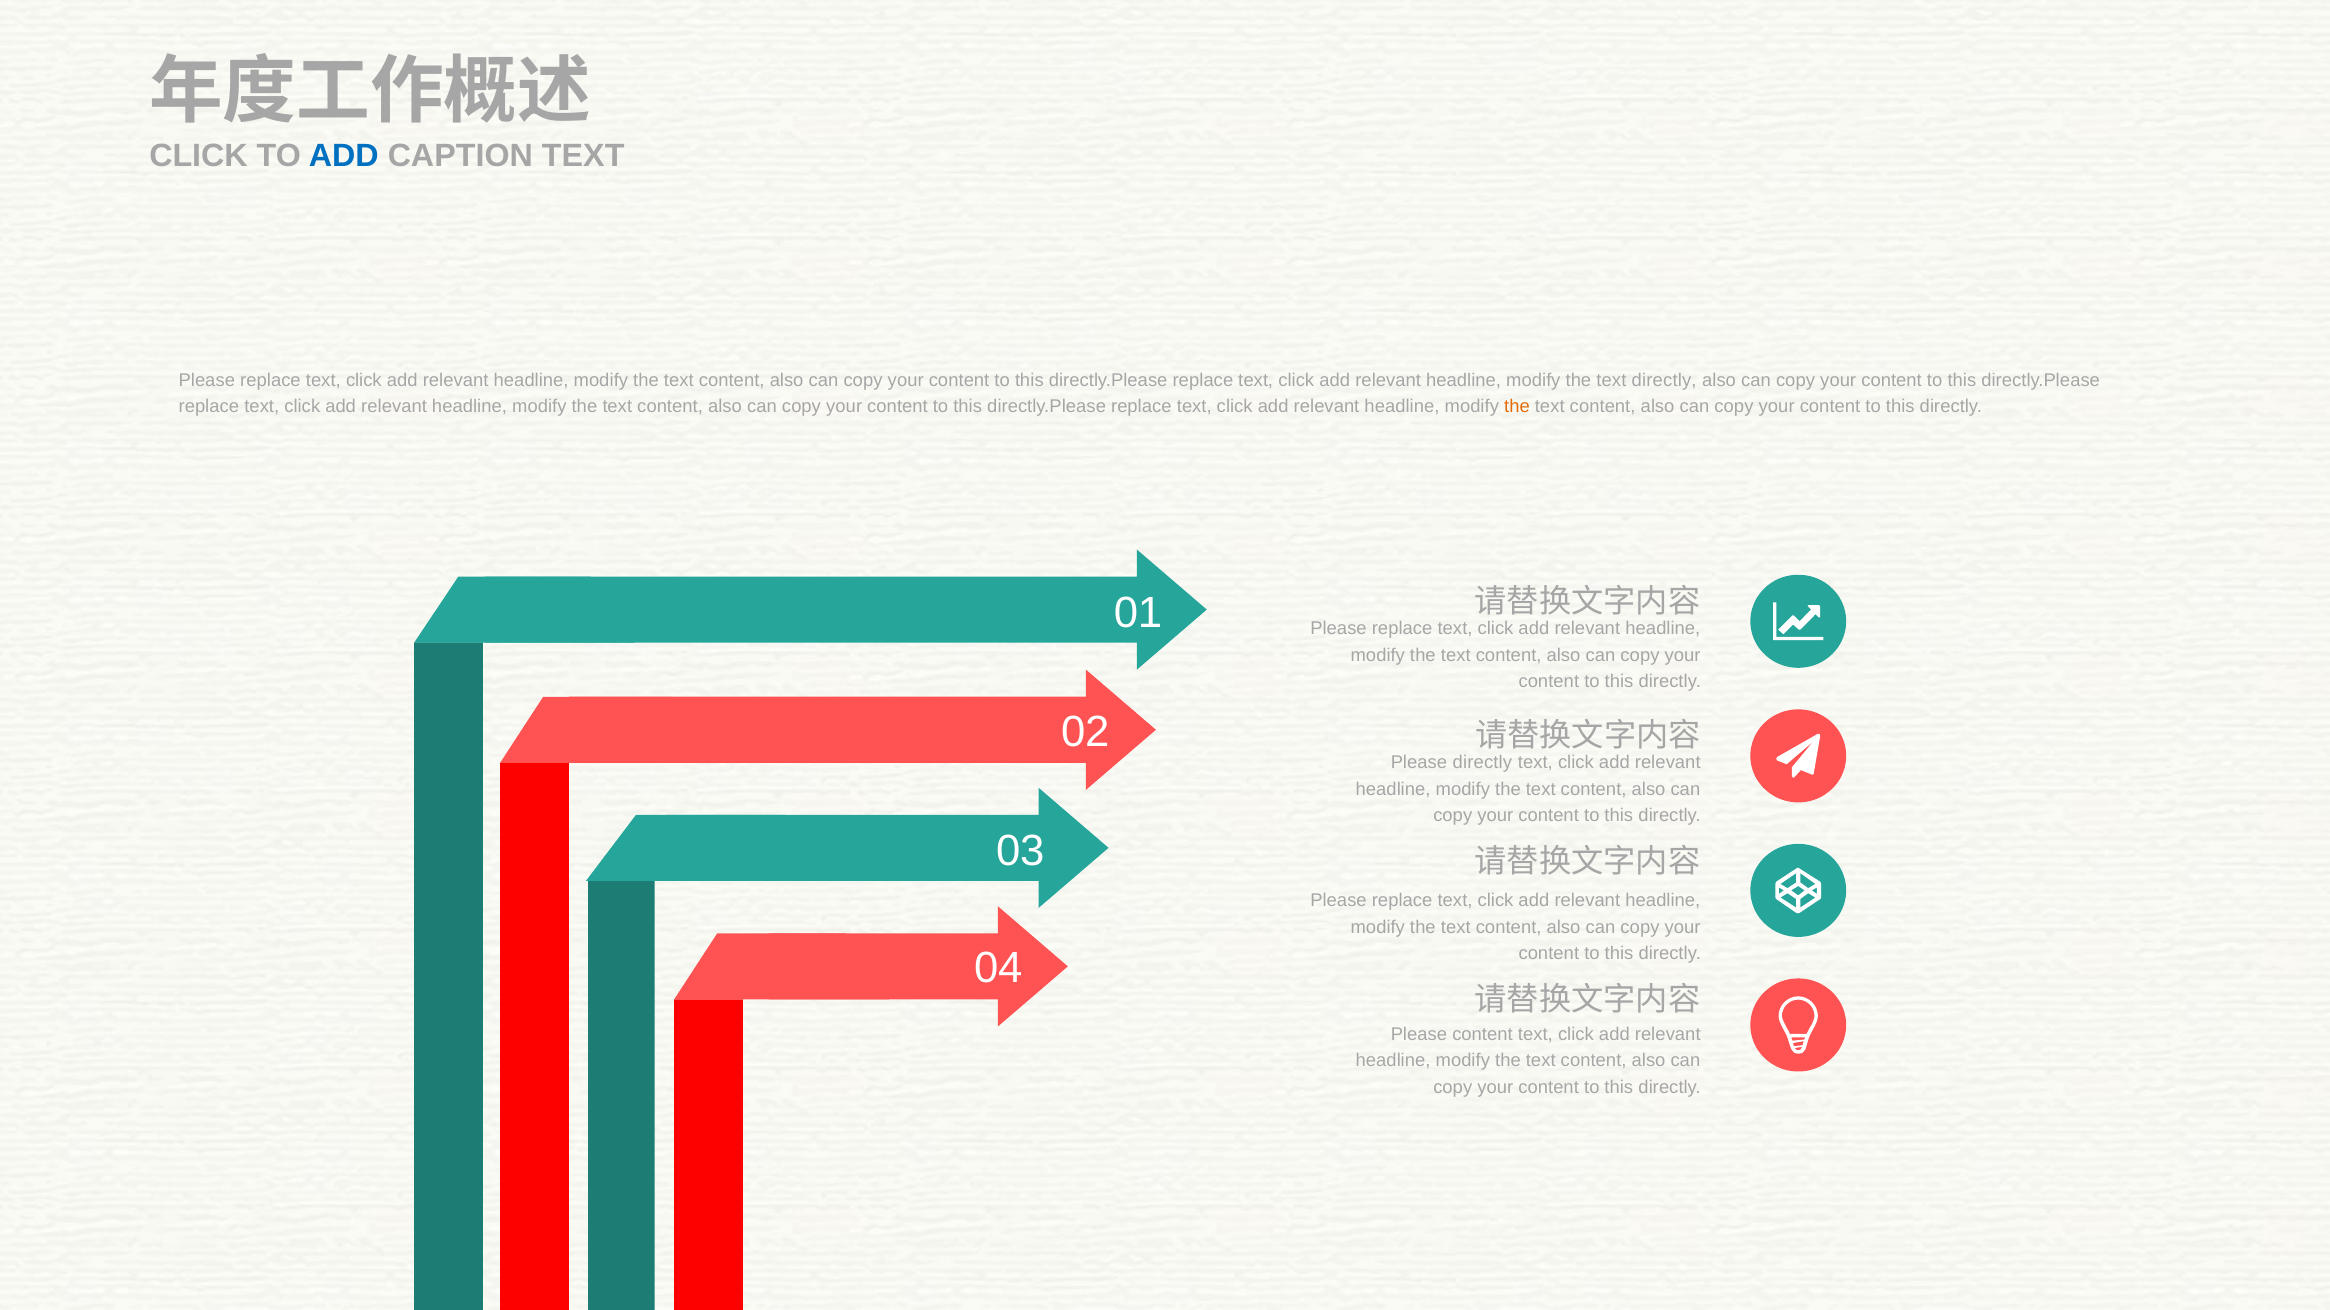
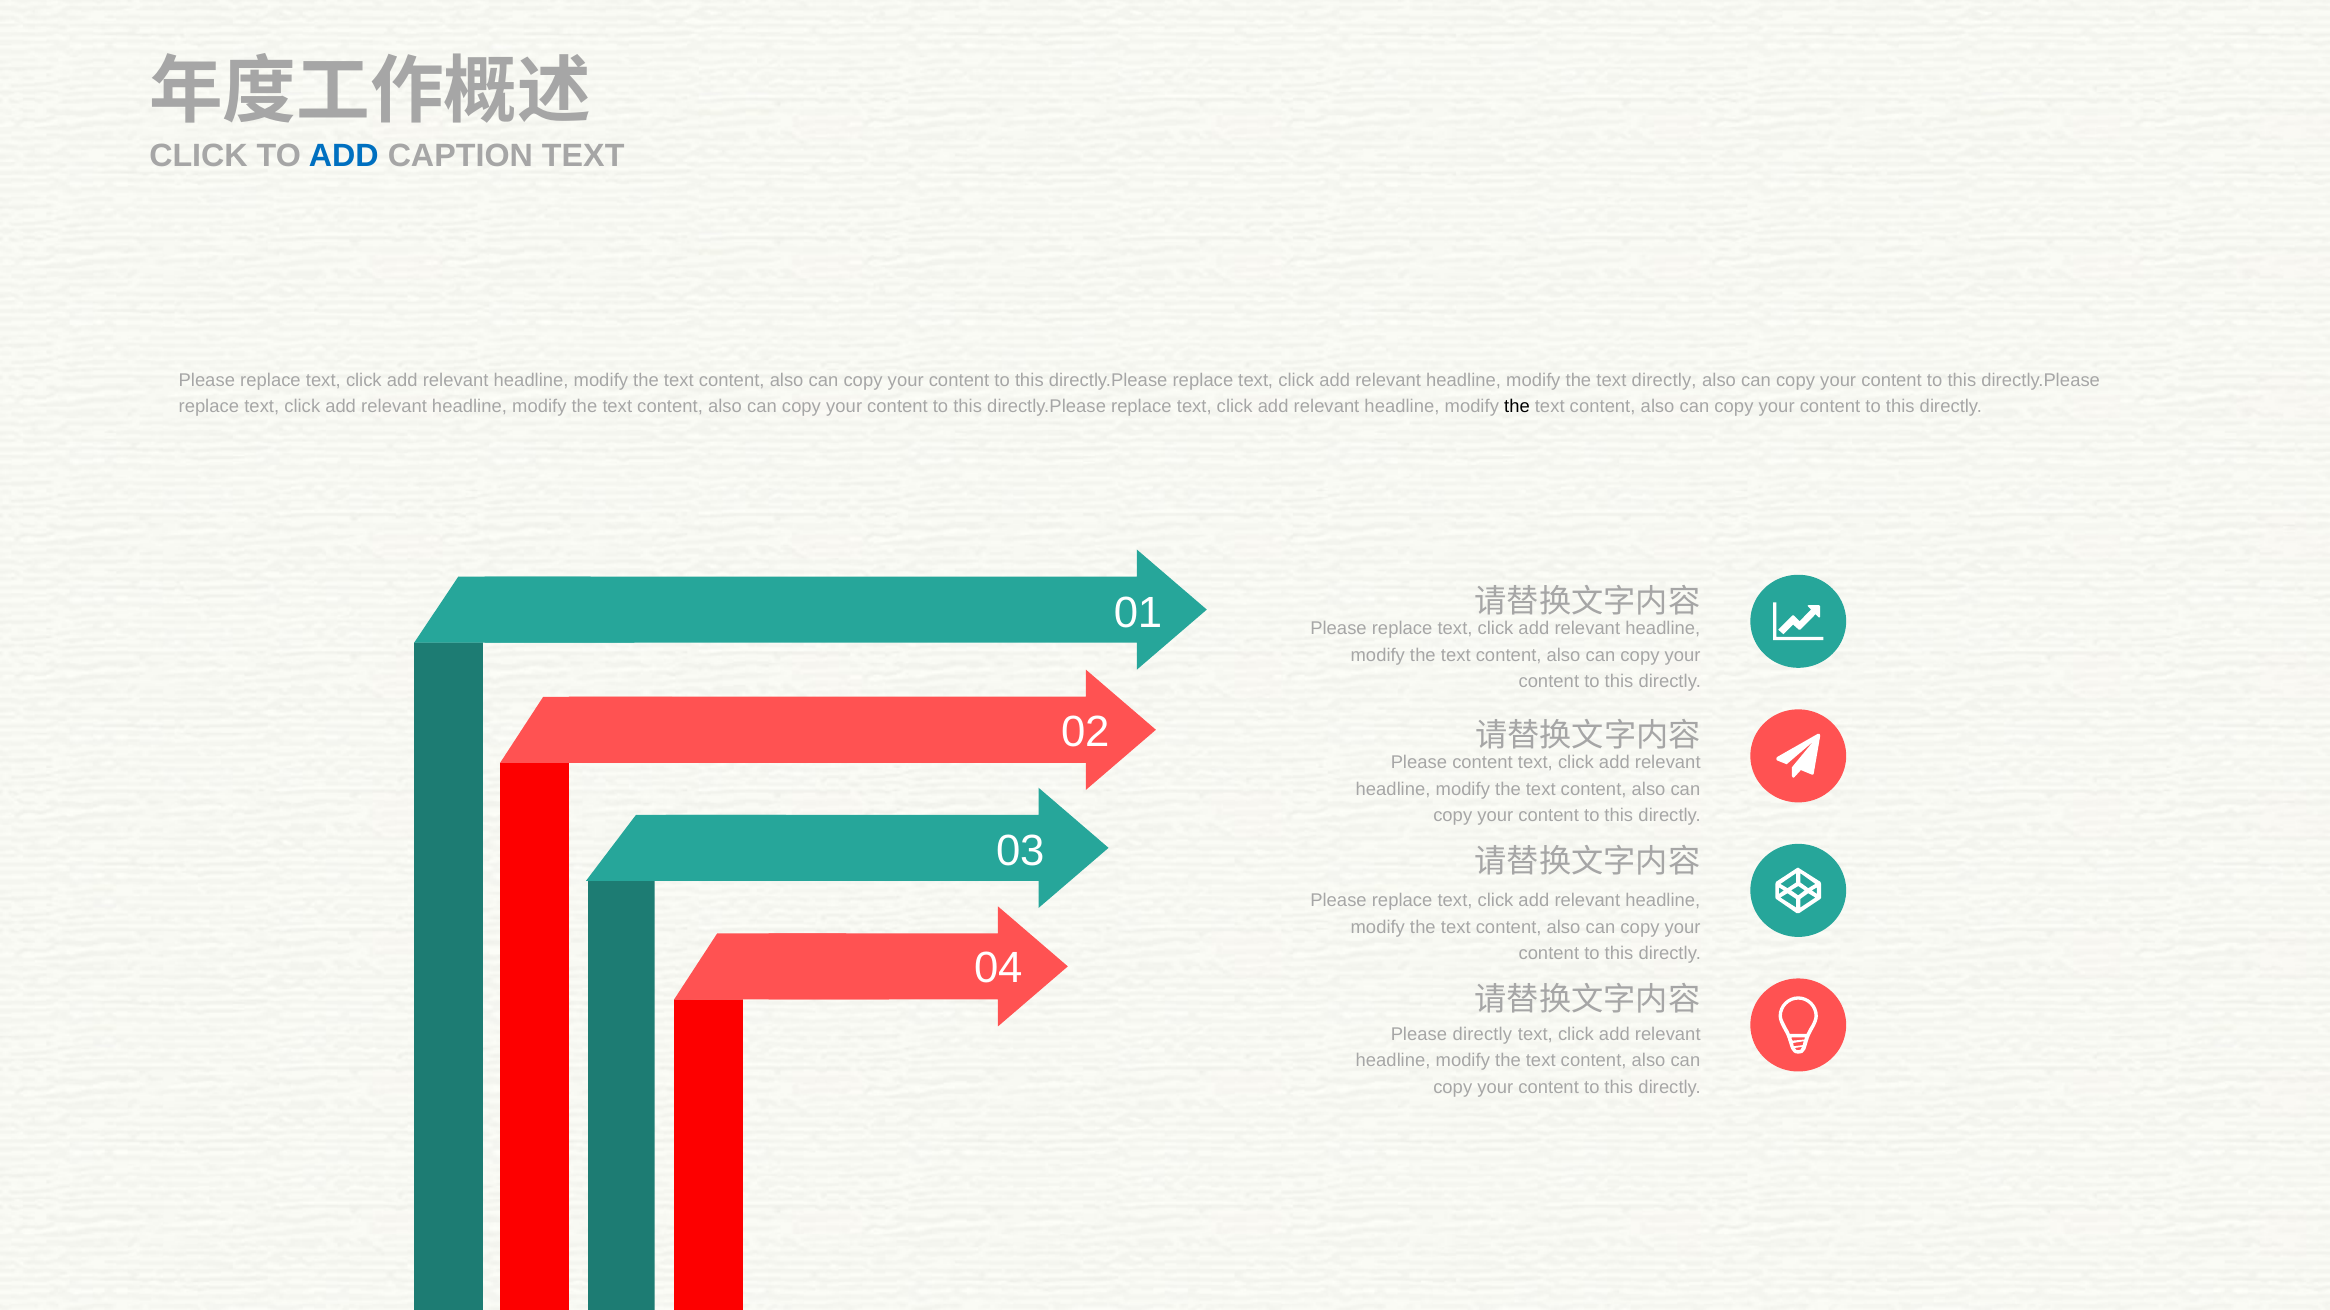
the at (1517, 407) colour: orange -> black
Please directly: directly -> content
Please content: content -> directly
